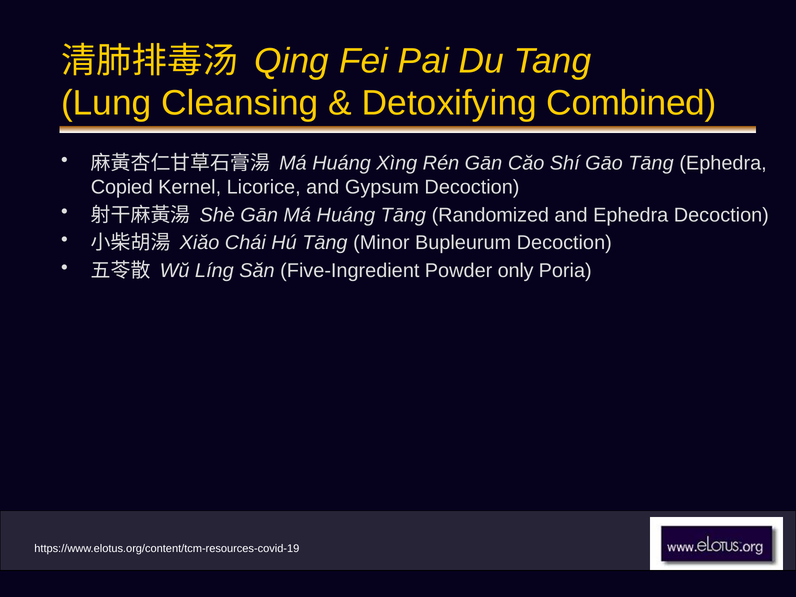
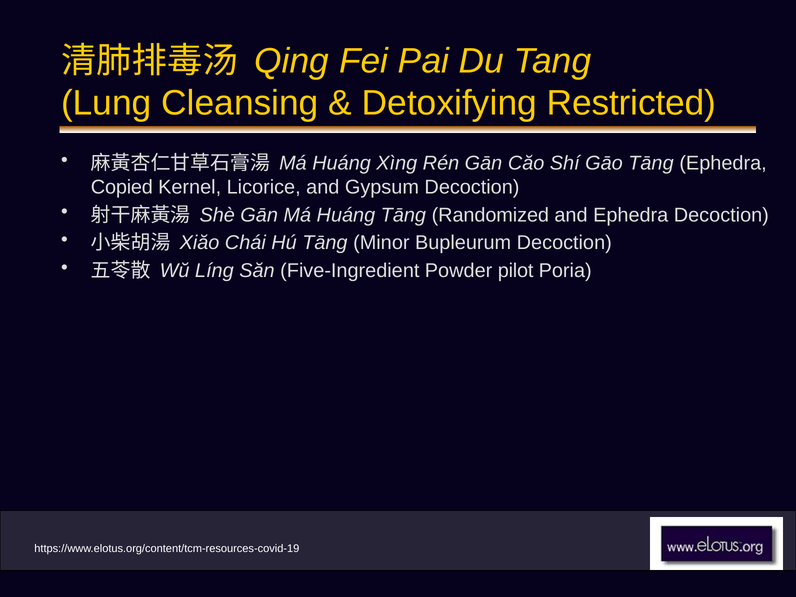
Combined: Combined -> Restricted
only: only -> pilot
